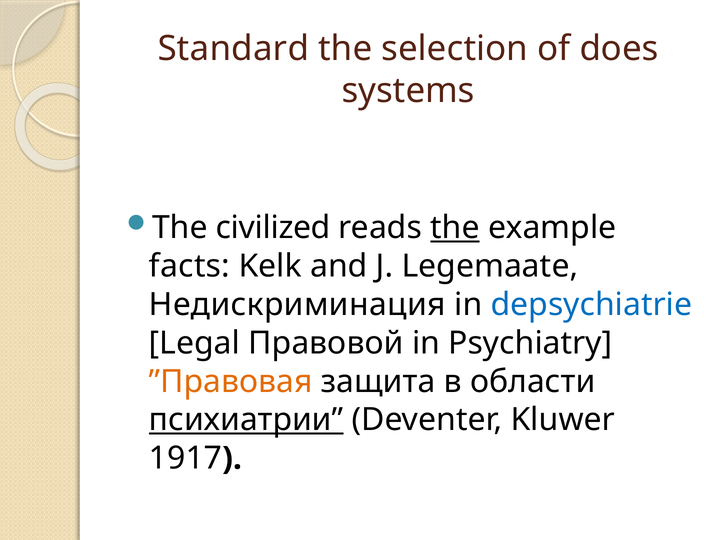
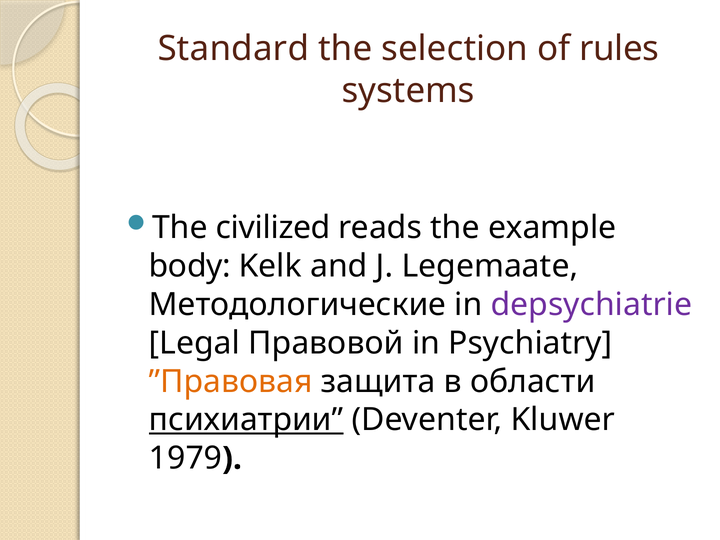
does: does -> rules
the at (455, 228) underline: present -> none
facts: facts -> body
Недискриминация: Недискриминация -> Методологические
depsychiatrie colour: blue -> purple
1917: 1917 -> 1979
